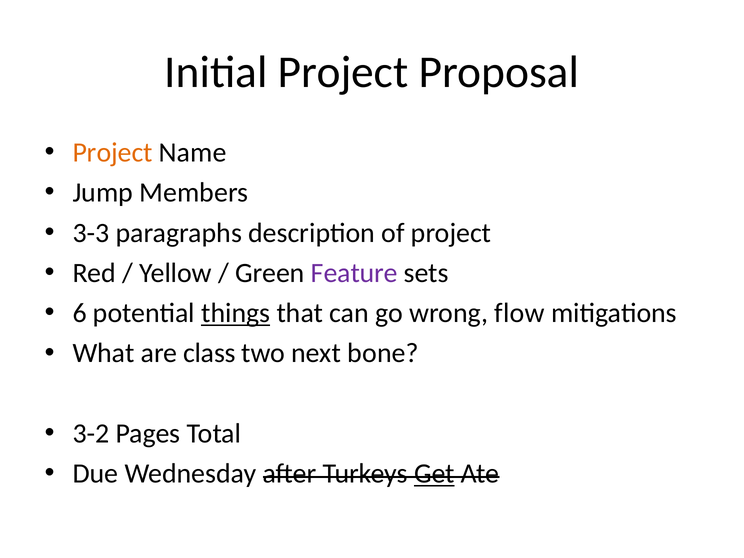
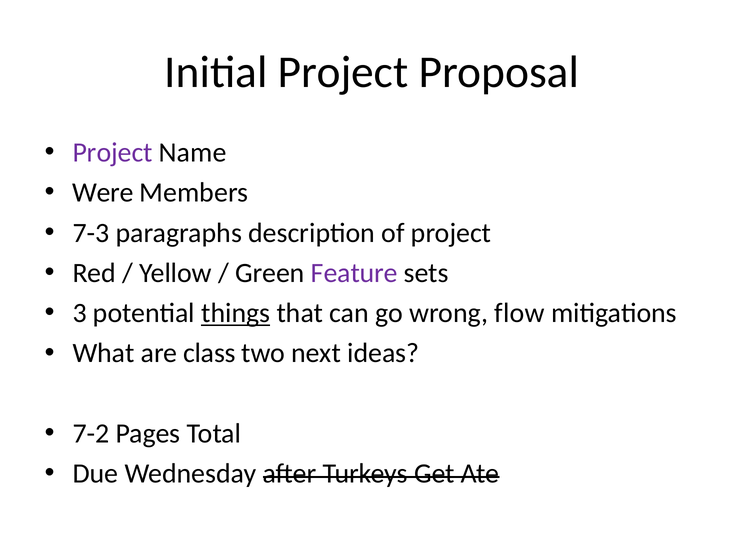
Project at (113, 153) colour: orange -> purple
Jump: Jump -> Were
3-3: 3-3 -> 7-3
6: 6 -> 3
bone: bone -> ideas
3-2: 3-2 -> 7-2
Get underline: present -> none
